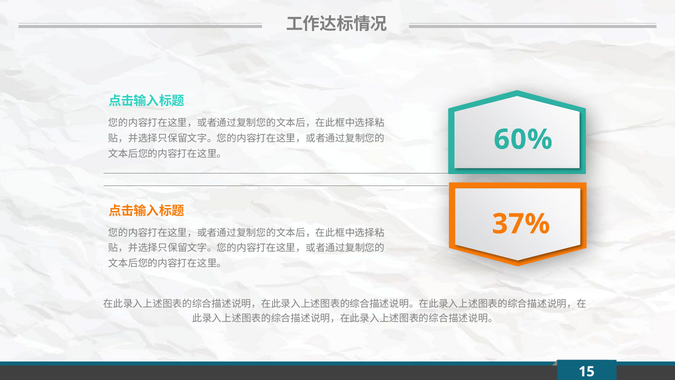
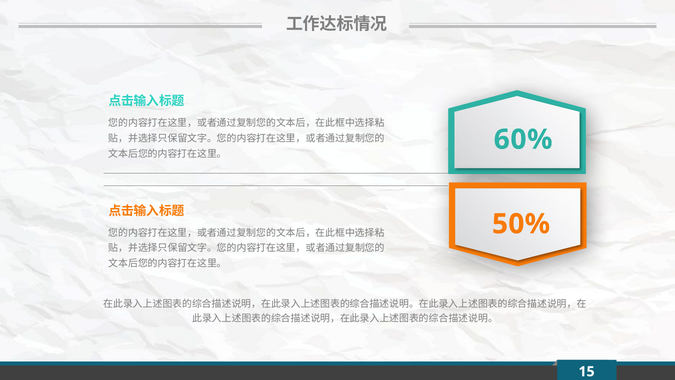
37%: 37% -> 50%
